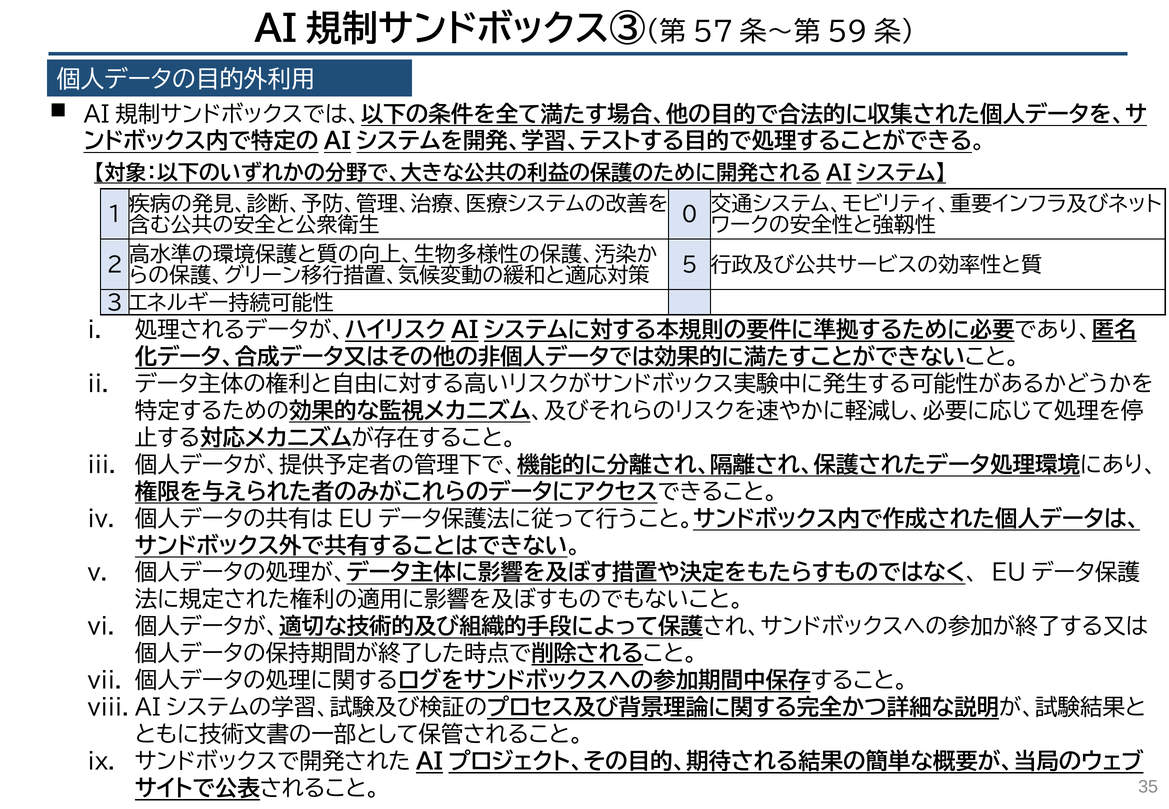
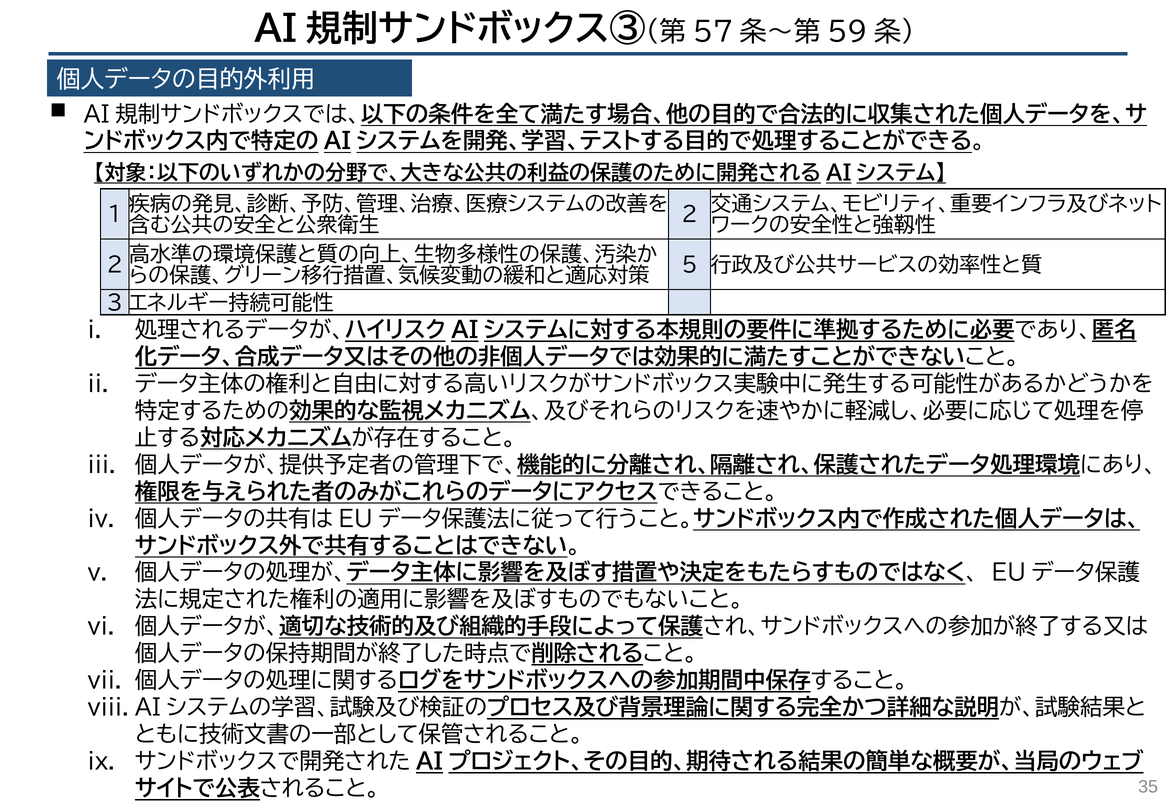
0 at (690, 215): 0 -> 2
